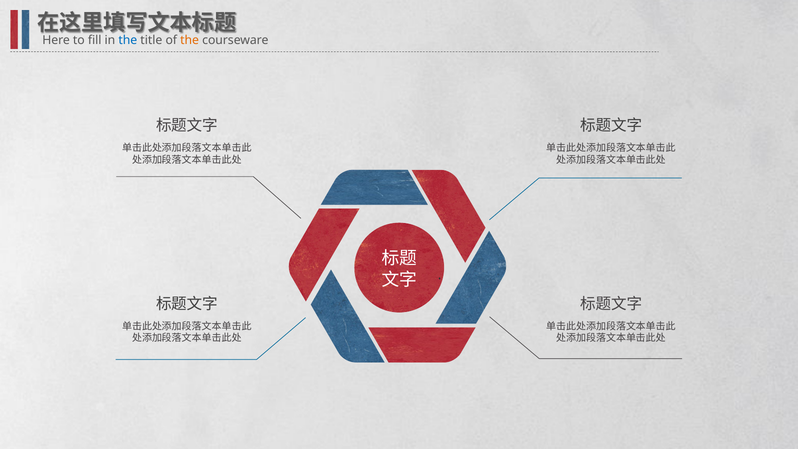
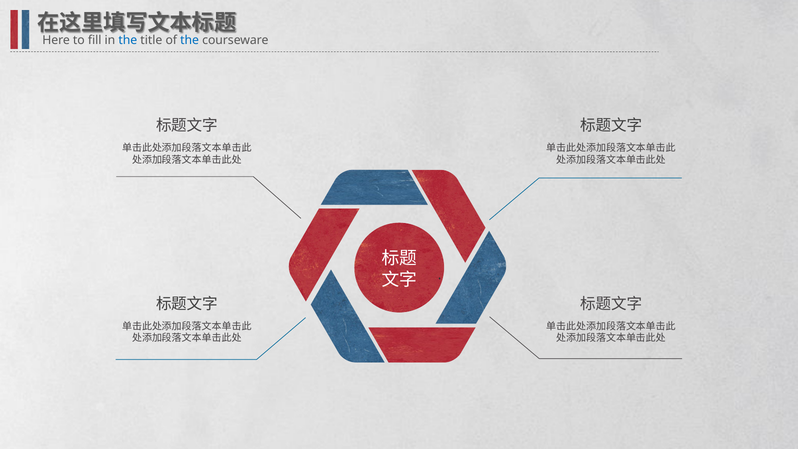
the at (190, 40) colour: orange -> blue
